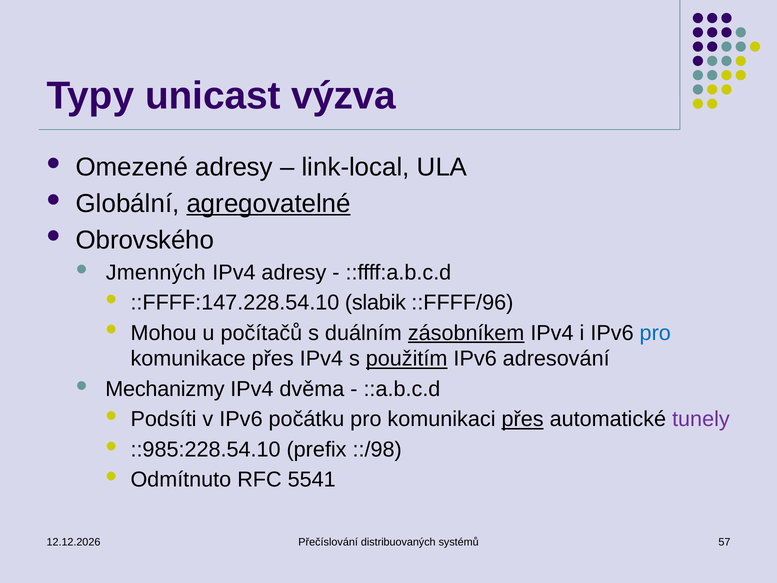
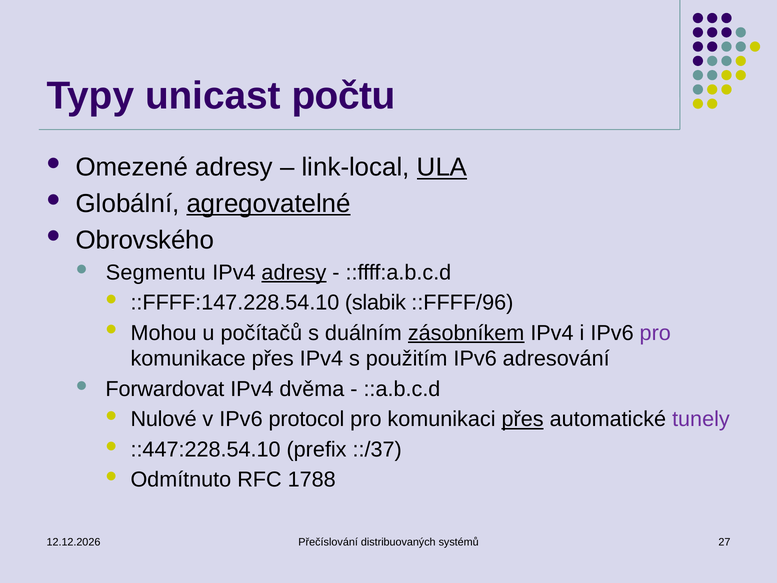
výzva: výzva -> počtu
ULA underline: none -> present
Jmenných: Jmenných -> Segmentu
adresy at (294, 272) underline: none -> present
pro at (655, 333) colour: blue -> purple
použitím underline: present -> none
Mechanizmy: Mechanizmy -> Forwardovat
Podsíti: Podsíti -> Nulové
počátku: počátku -> protocol
::985:228.54.10: ::985:228.54.10 -> ::447:228.54.10
::/98: ::/98 -> ::/37
5541: 5541 -> 1788
57: 57 -> 27
